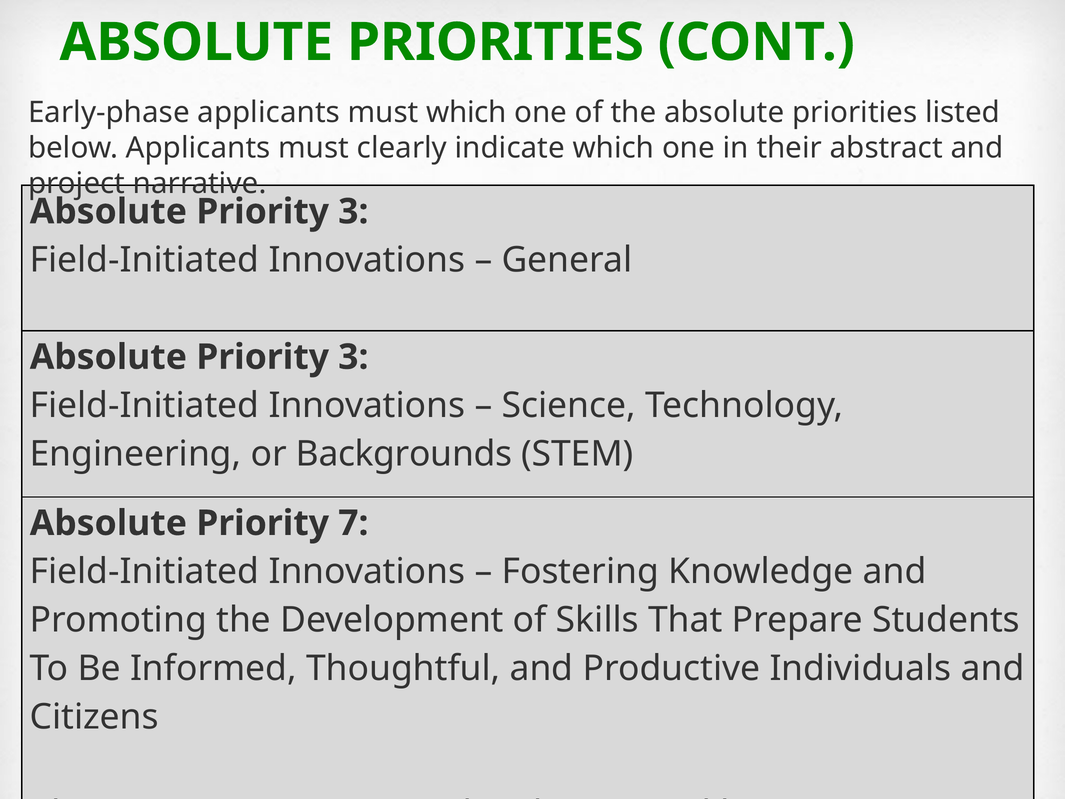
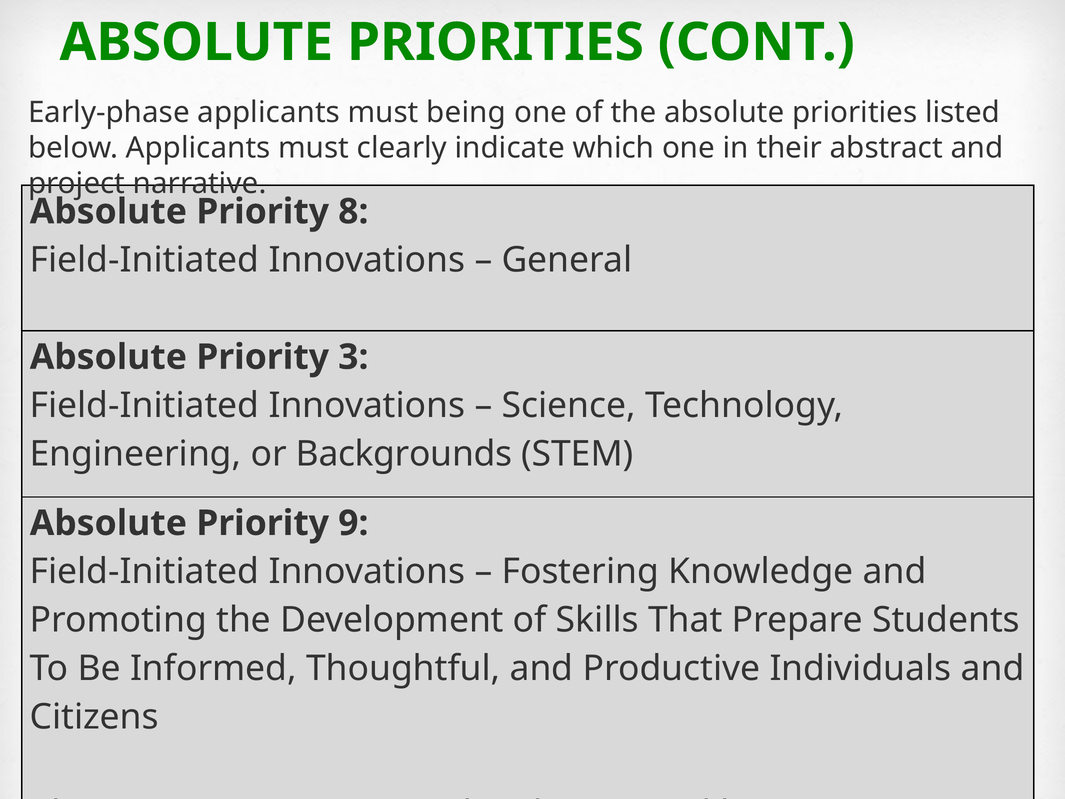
must which: which -> being
3 at (353, 212): 3 -> 8
7: 7 -> 9
